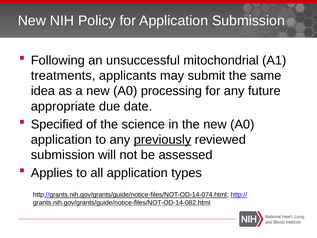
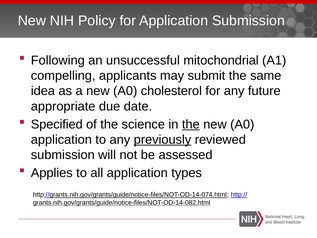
treatments: treatments -> compelling
processing: processing -> cholesterol
the at (191, 124) underline: none -> present
